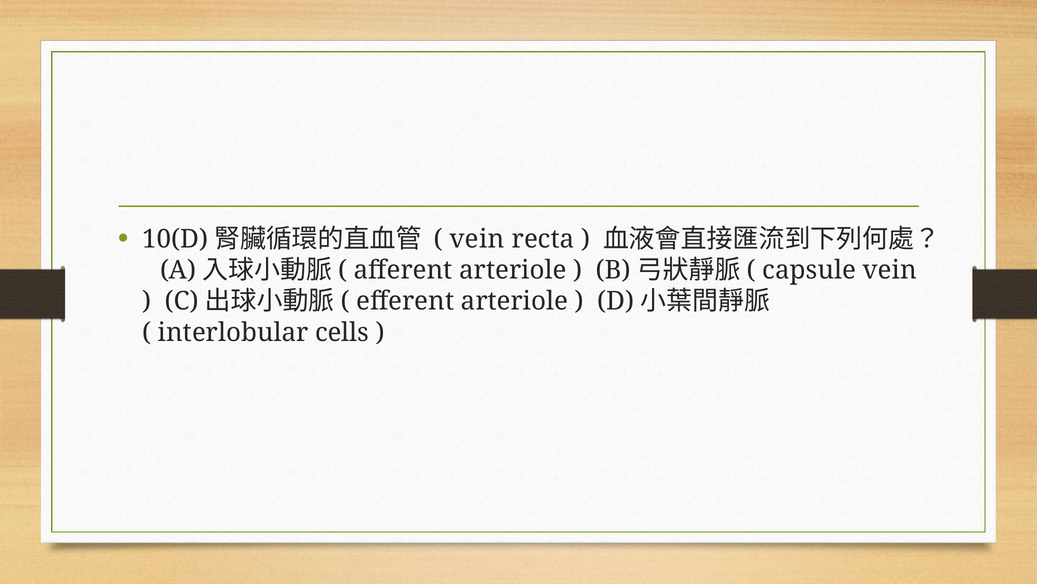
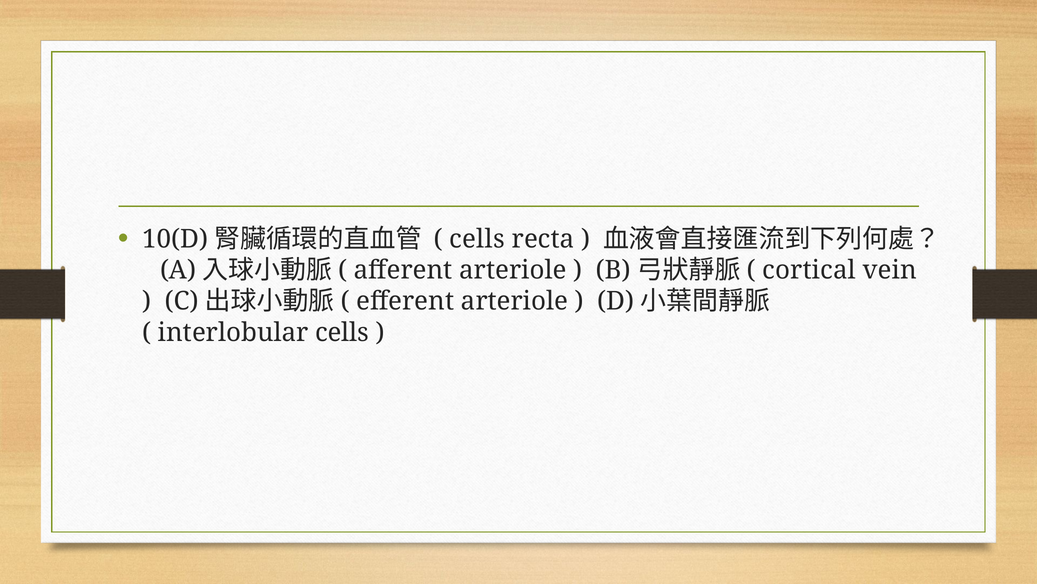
vein at (477, 239): vein -> cells
capsule: capsule -> cortical
